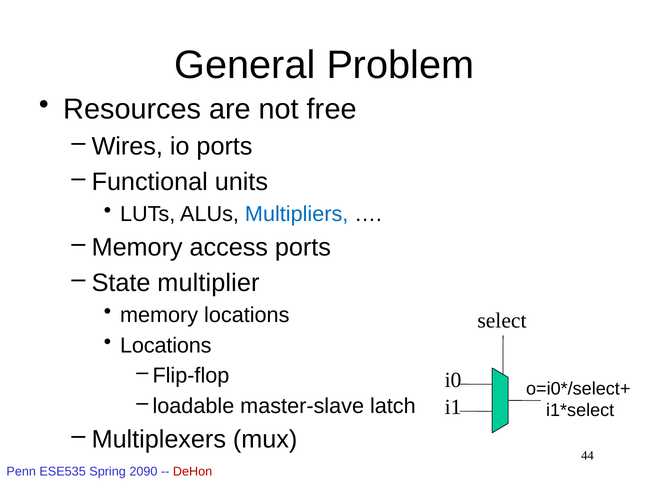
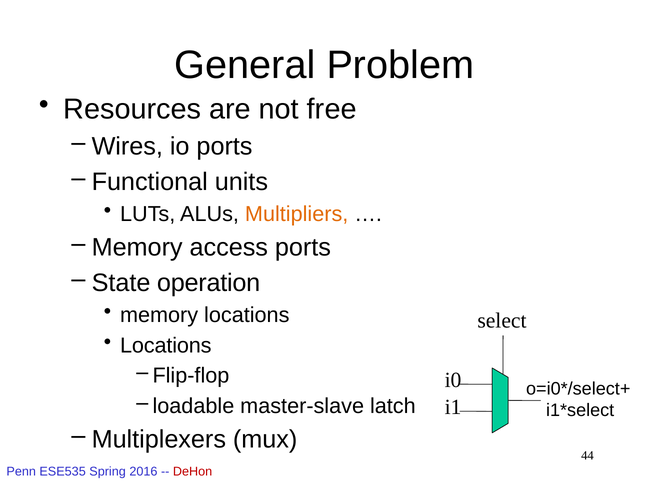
Multipliers colour: blue -> orange
multiplier: multiplier -> operation
2090: 2090 -> 2016
